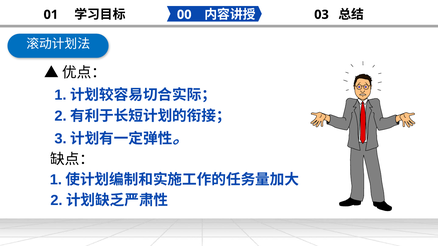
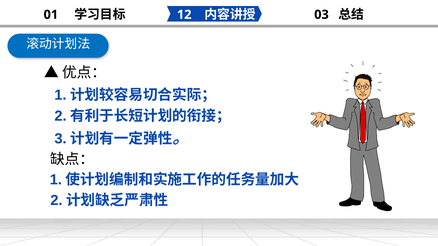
00: 00 -> 12
